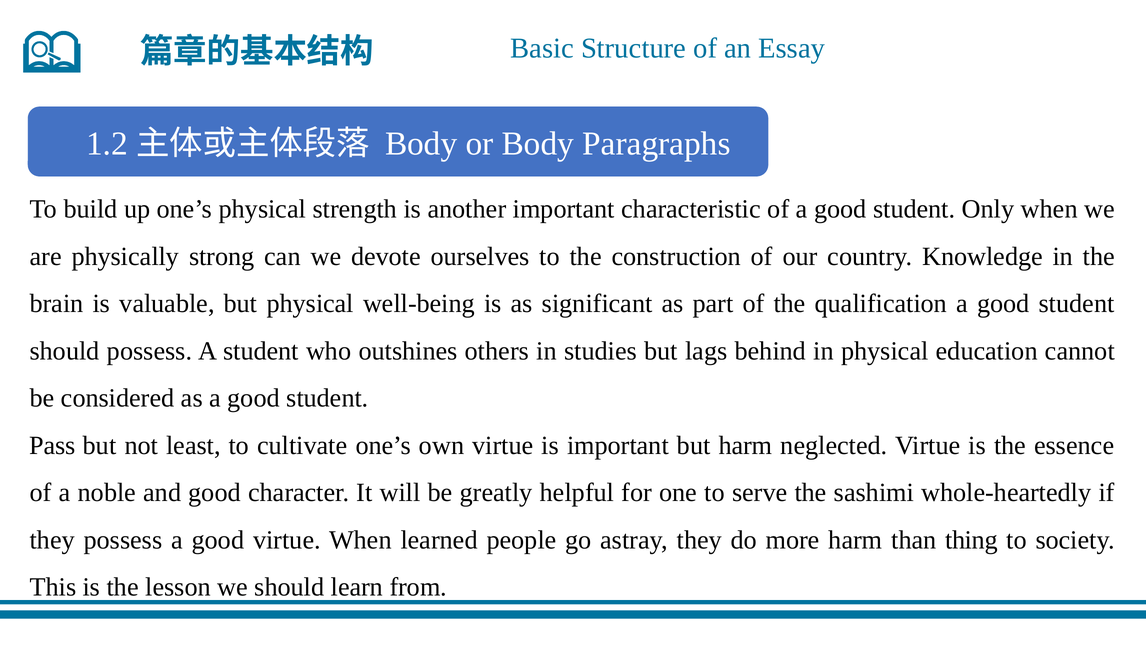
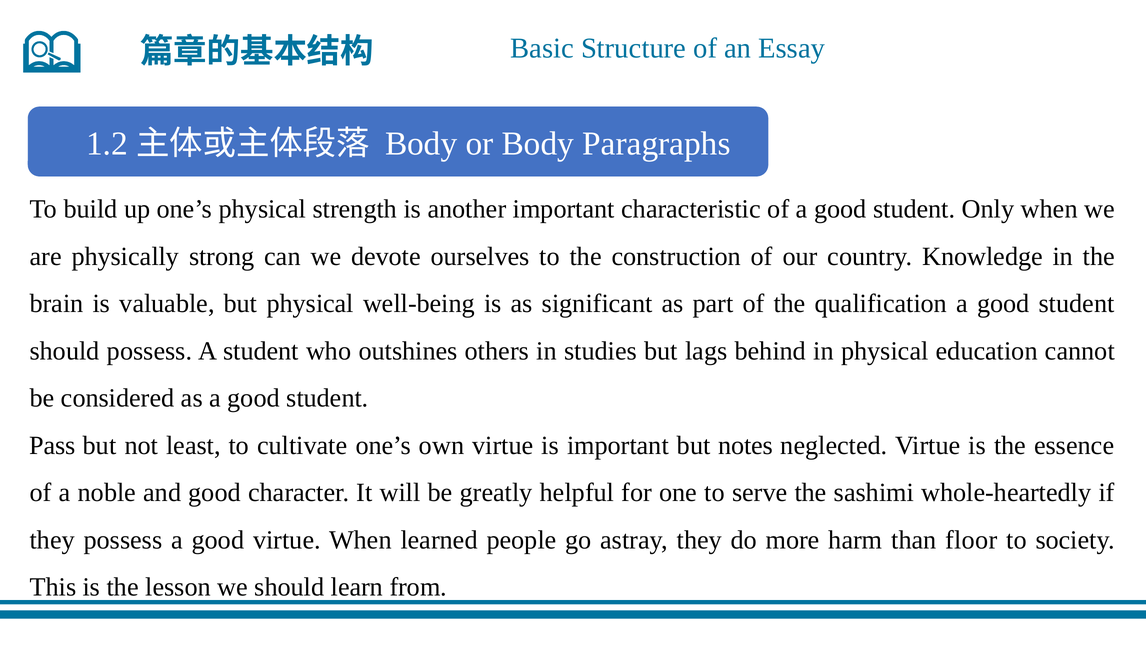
but harm: harm -> notes
thing: thing -> floor
